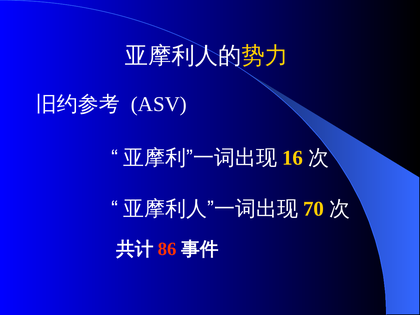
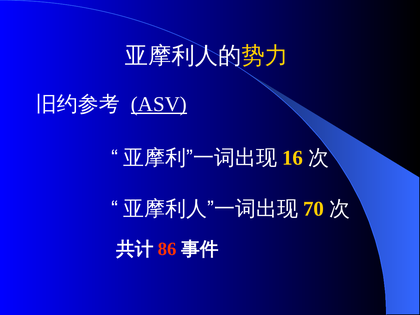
ASV underline: none -> present
